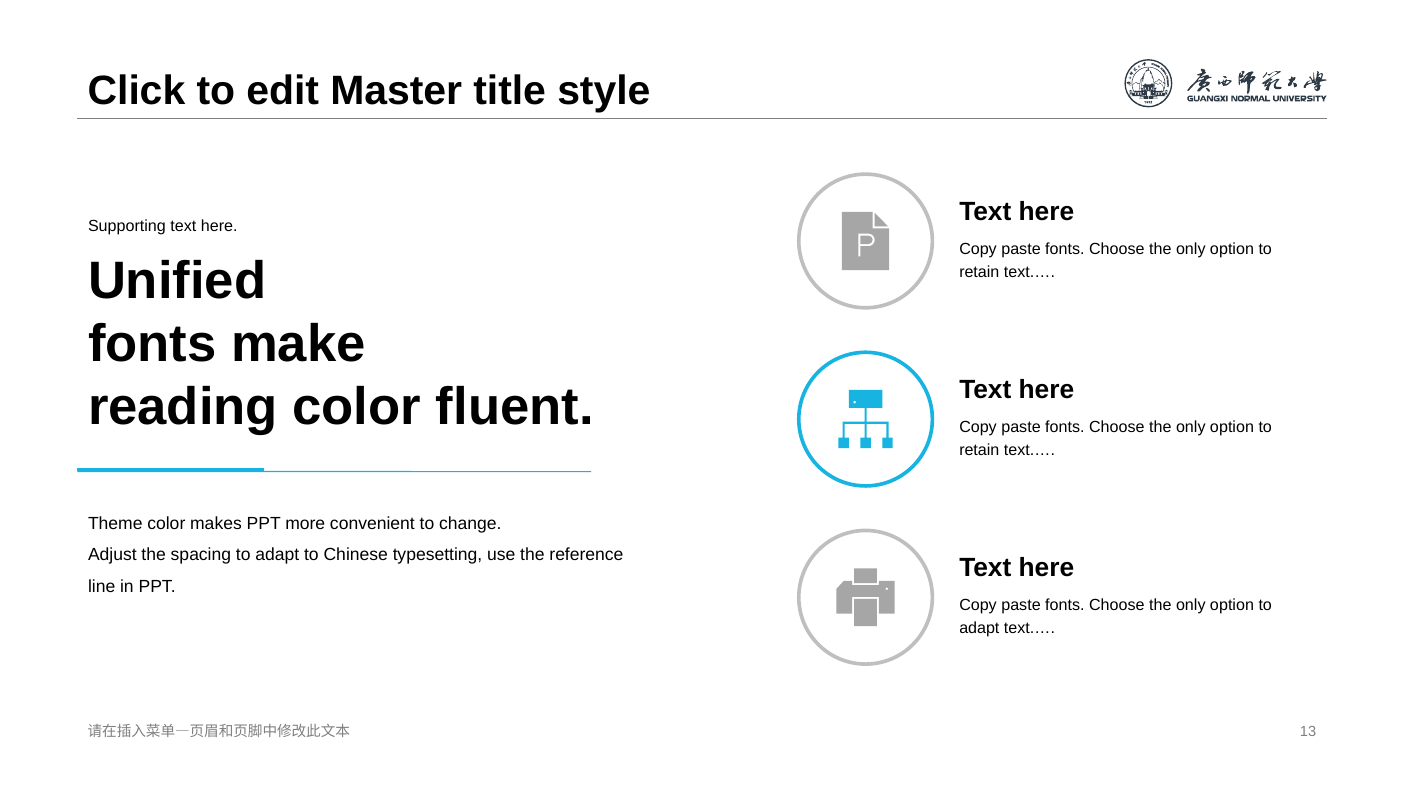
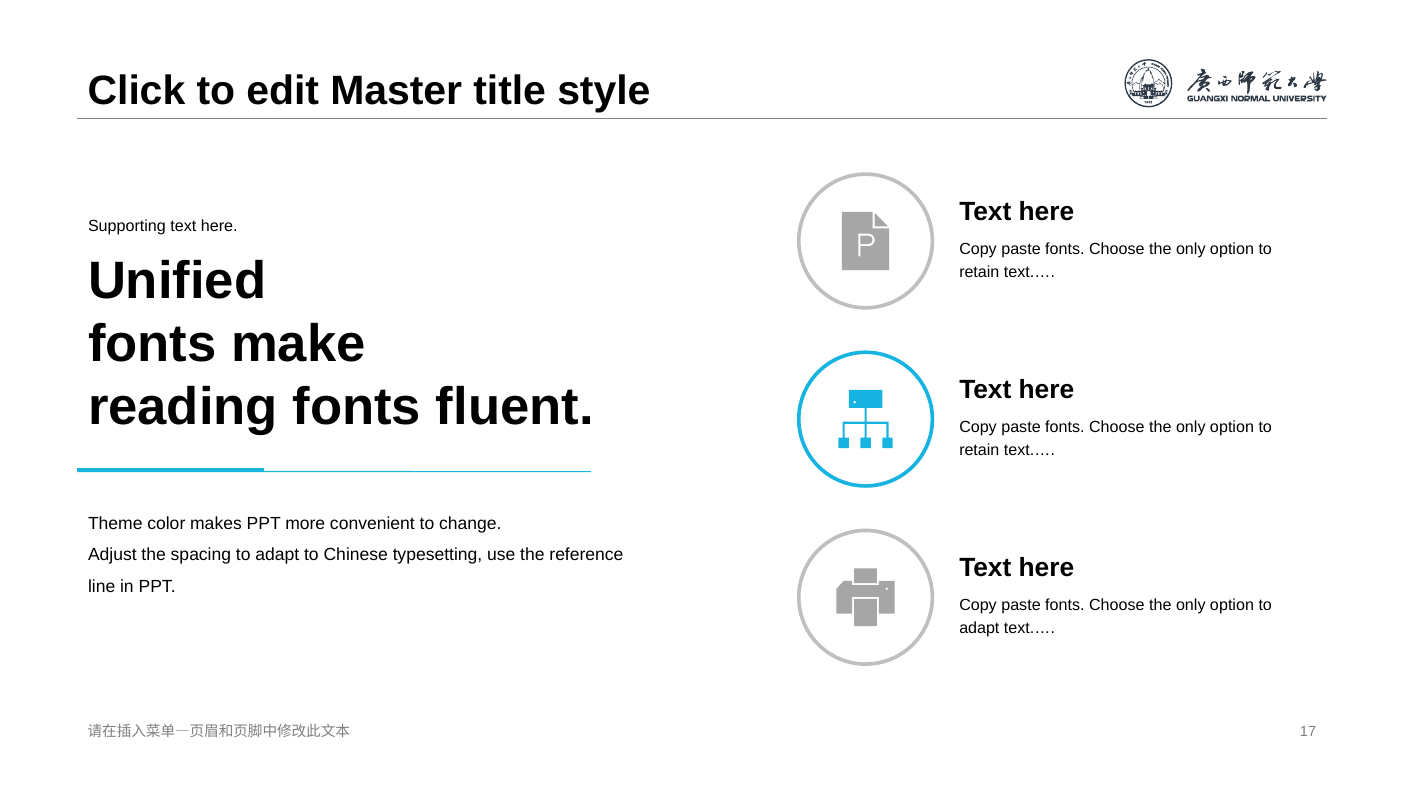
reading color: color -> fonts
13: 13 -> 17
